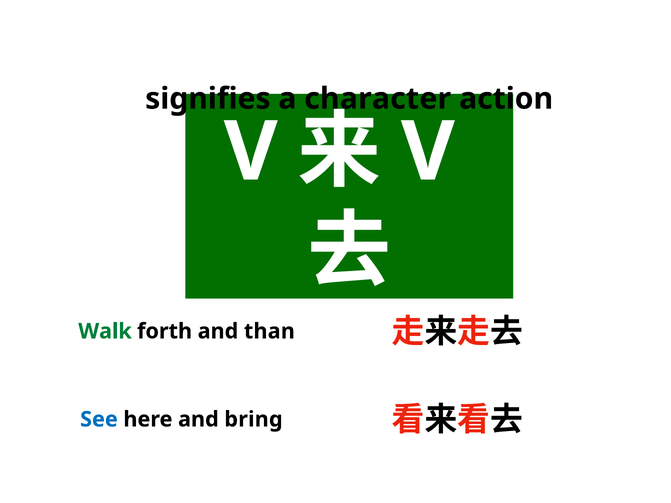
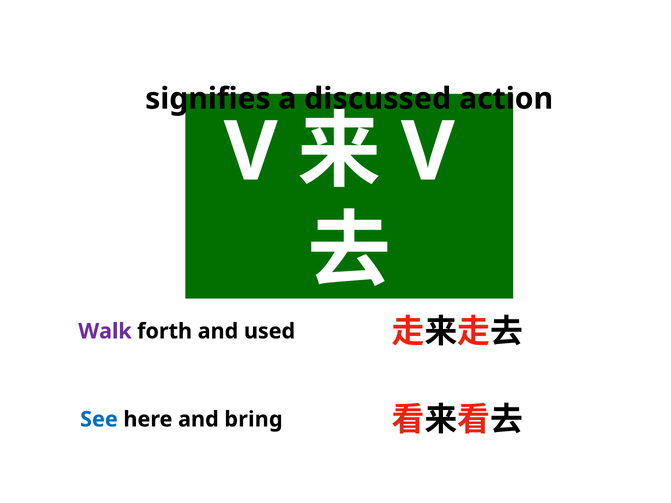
character: character -> discussed
Walk colour: green -> purple
than: than -> used
